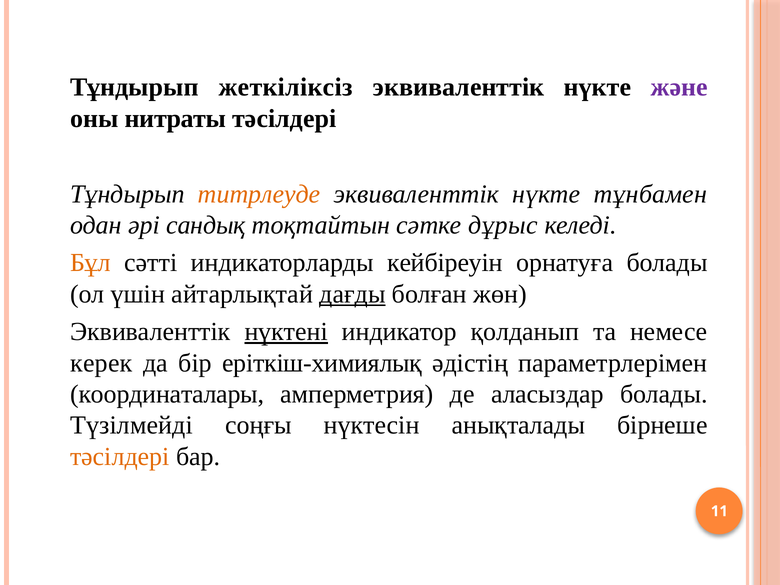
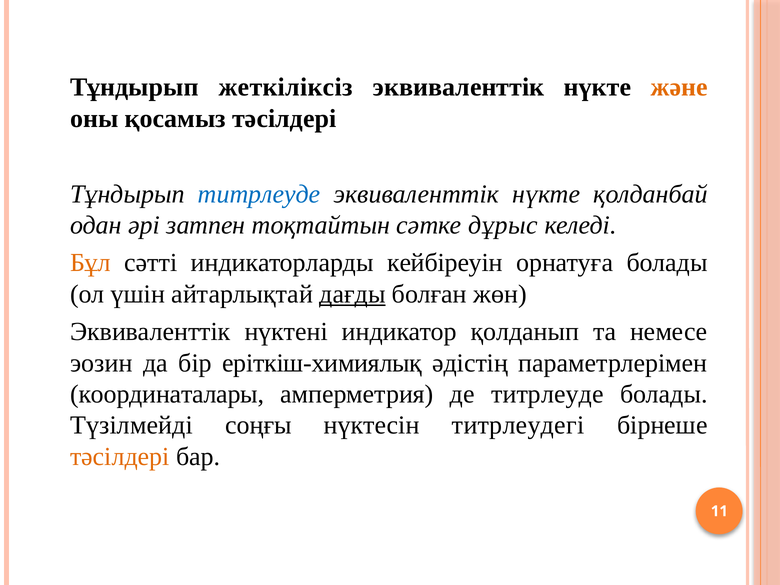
және colour: purple -> orange
нитраты: нитраты -> қосамыз
титрлеуде at (259, 194) colour: orange -> blue
тұнбамен: тұнбамен -> қолданбай
сандық: сандық -> затпен
нүктені underline: present -> none
керек: керек -> эозин
де аласыздар: аласыздар -> титрлеуде
анықталады: анықталады -> титрлеудегі
